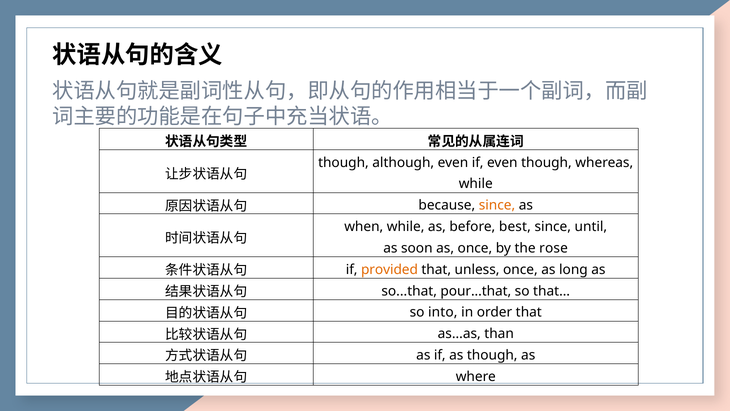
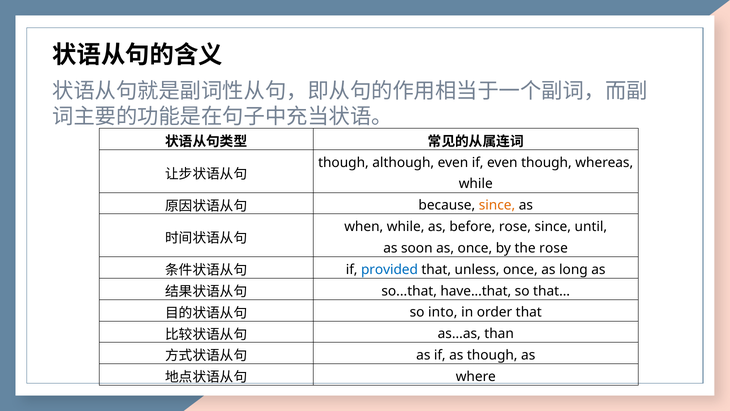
before best: best -> rose
provided colour: orange -> blue
pour...that: pour...that -> have...that
